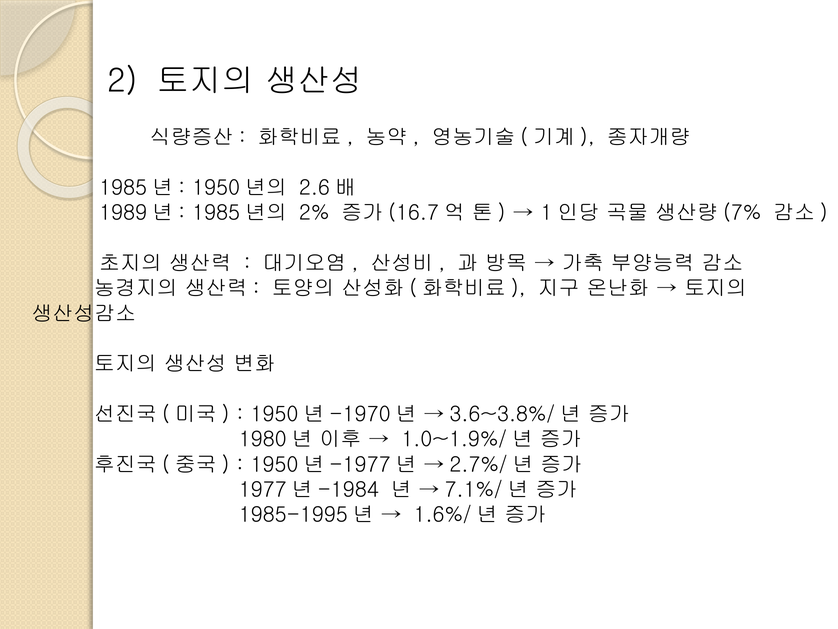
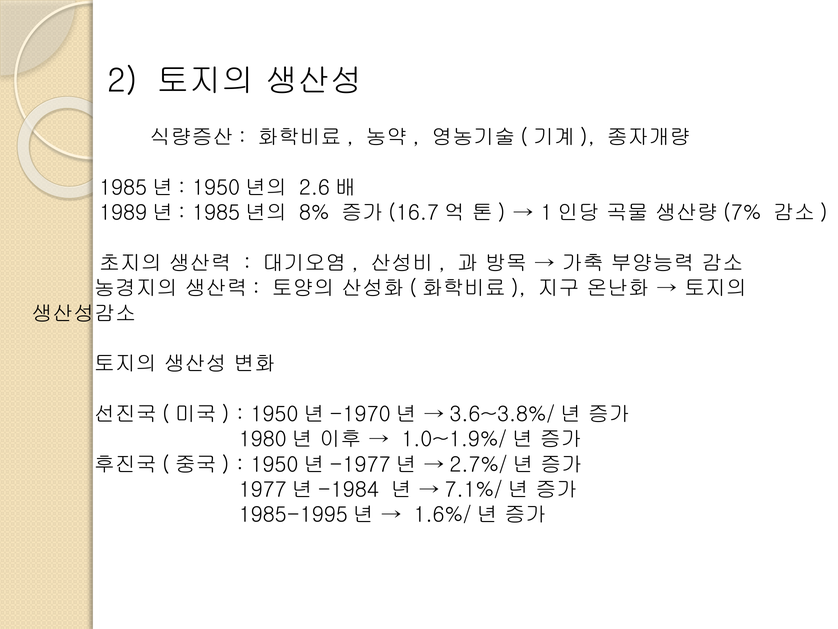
2%: 2% -> 8%
